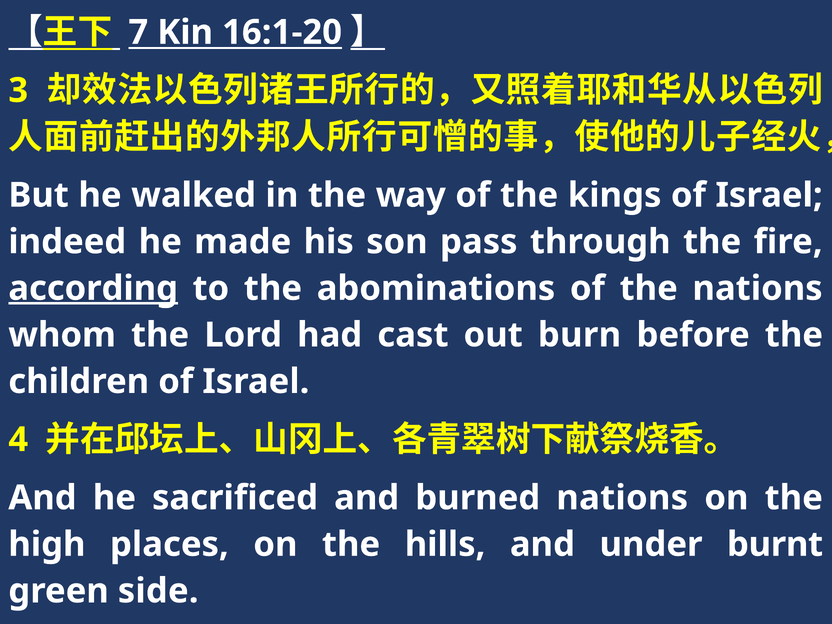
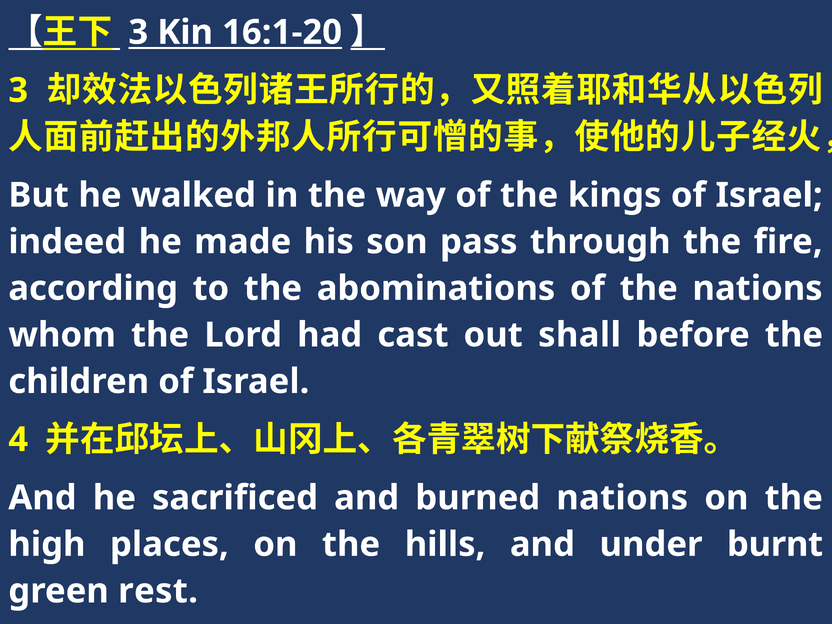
7 at (138, 32): 7 -> 3
according underline: present -> none
burn: burn -> shall
side: side -> rest
